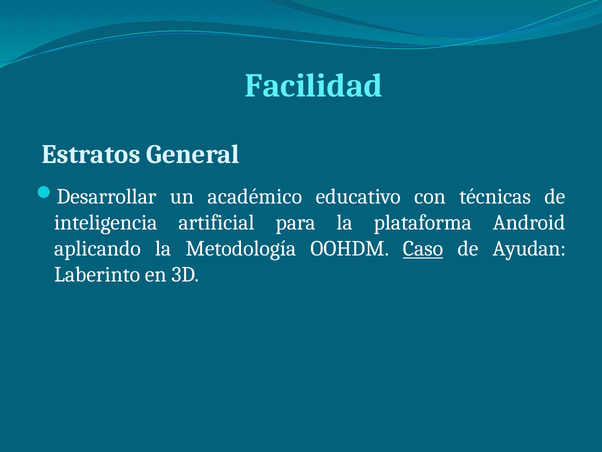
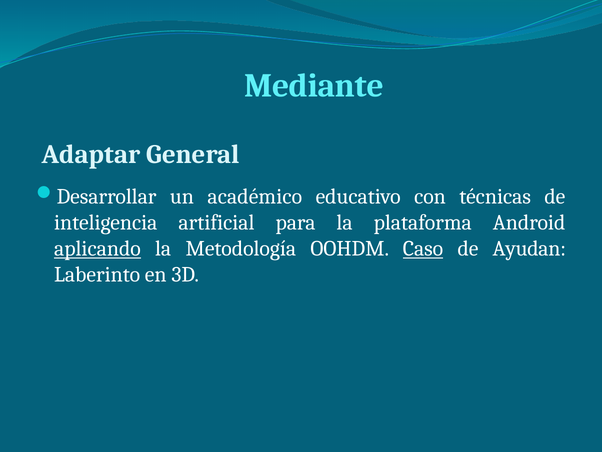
Facilidad: Facilidad -> Mediante
Estratos: Estratos -> Adaptar
aplicando underline: none -> present
